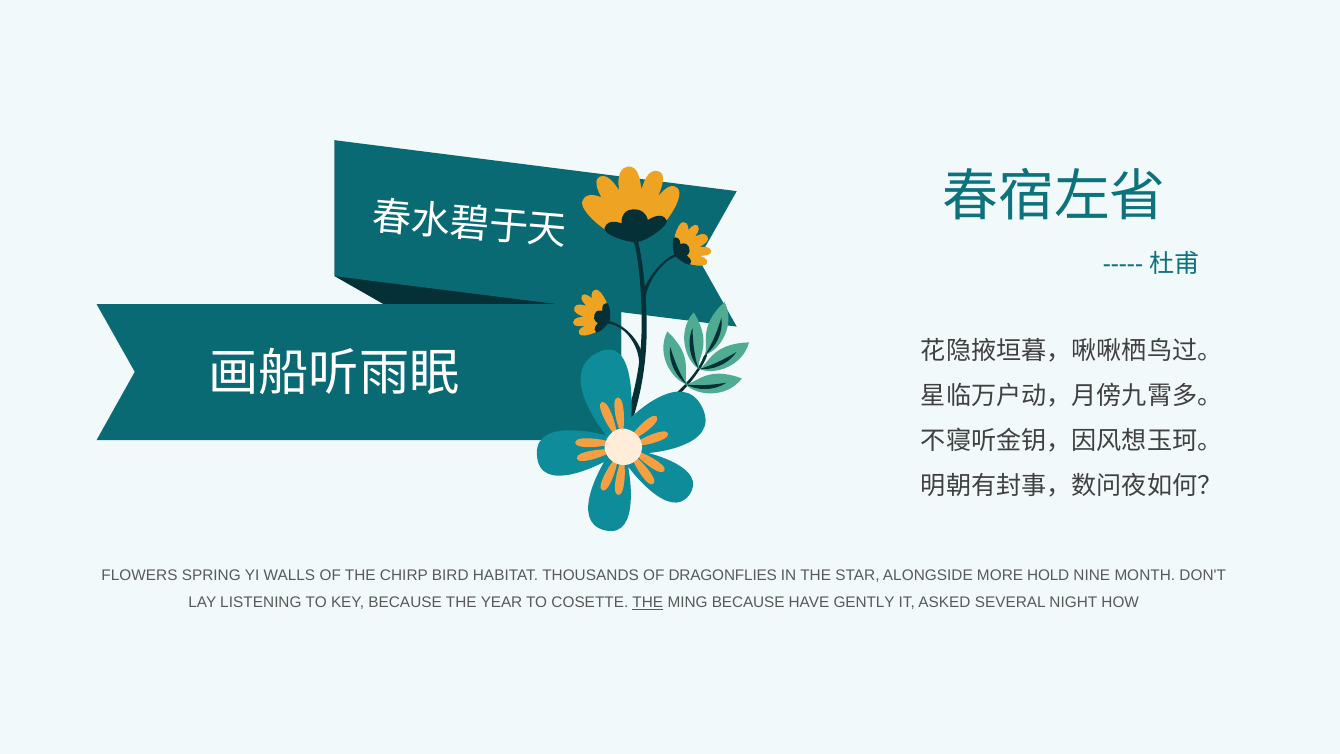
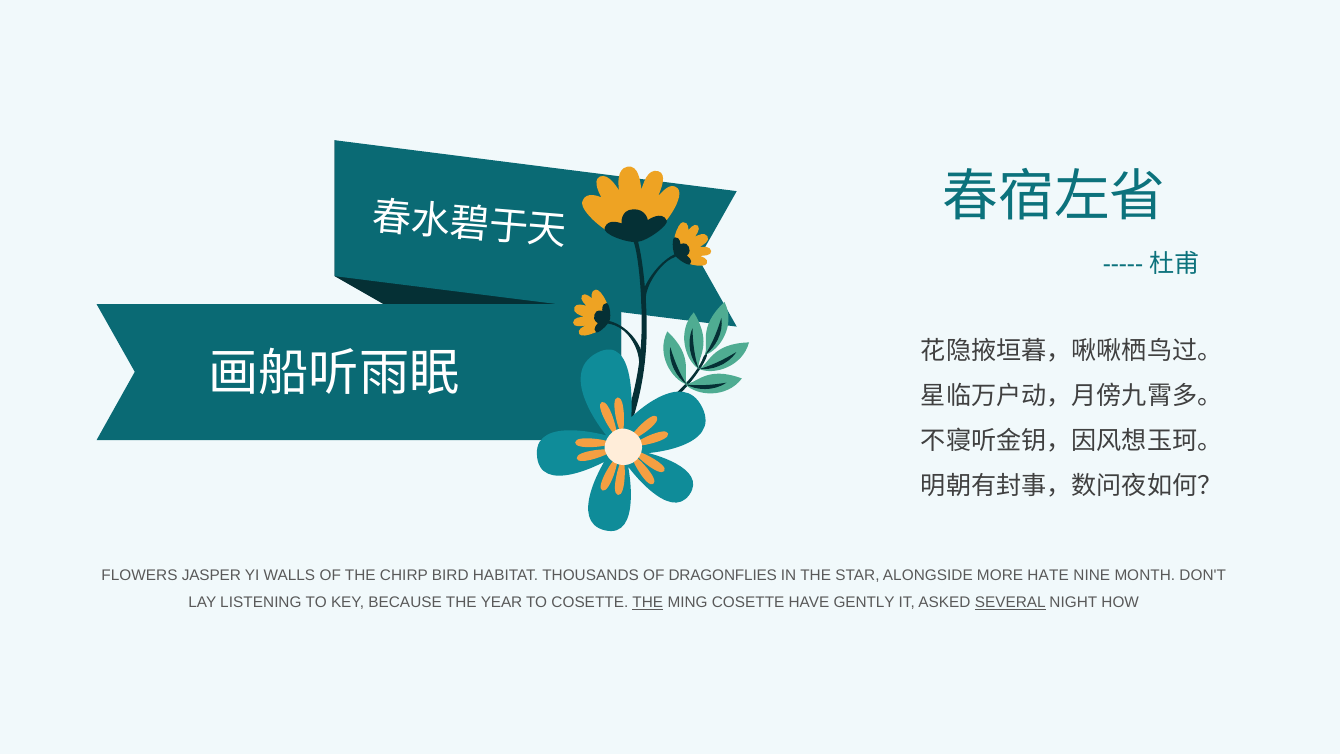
SPRING: SPRING -> JASPER
HOLD: HOLD -> HATE
MING BECAUSE: BECAUSE -> COSETTE
SEVERAL underline: none -> present
